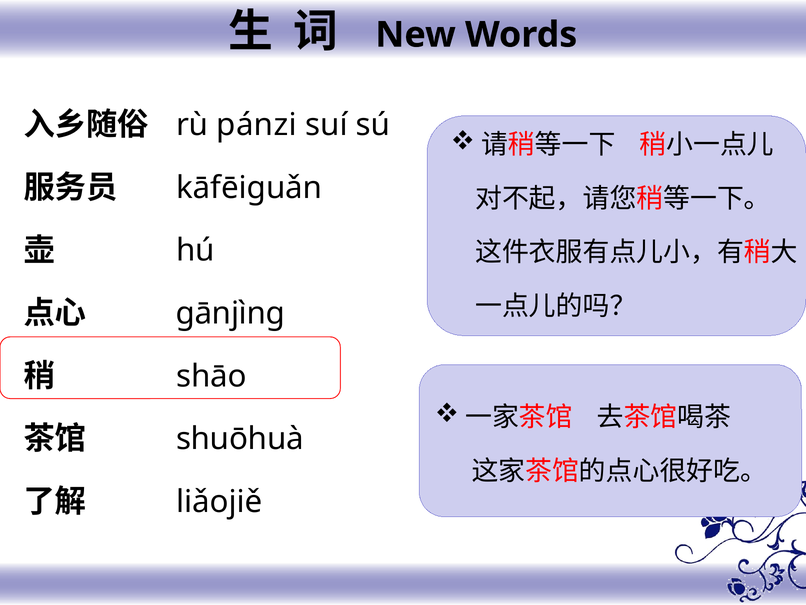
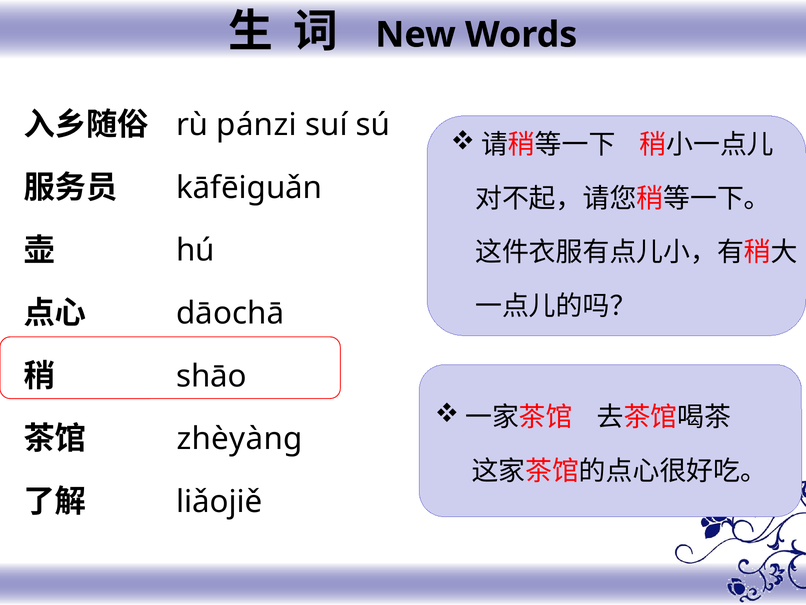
gānjìng: gānjìng -> dāochā
shuōhuà: shuōhuà -> zhèyàng
